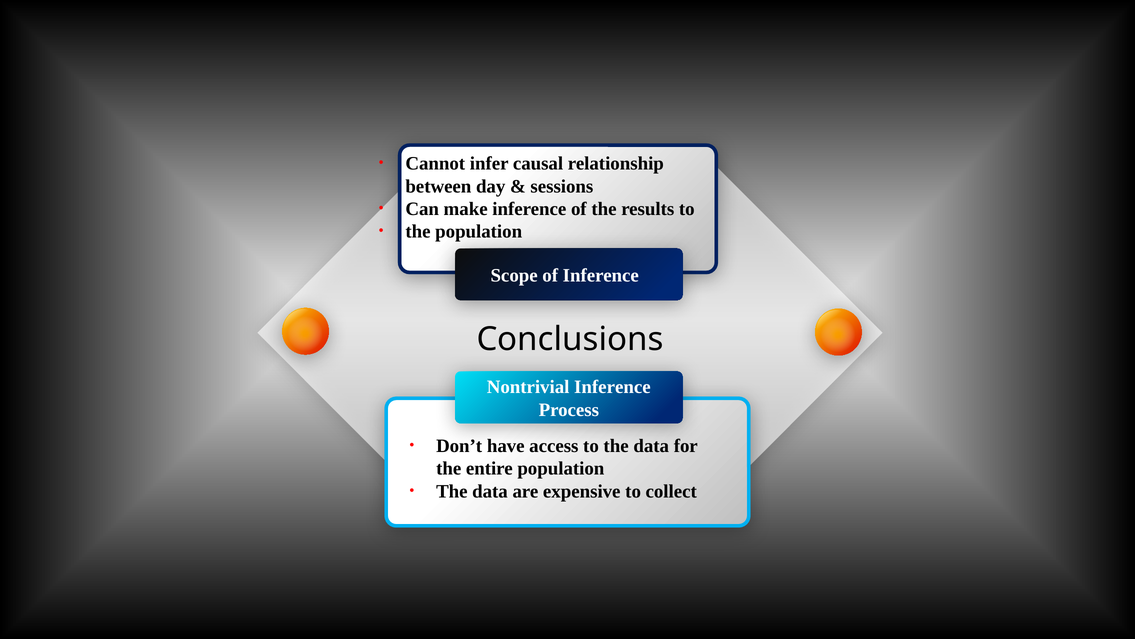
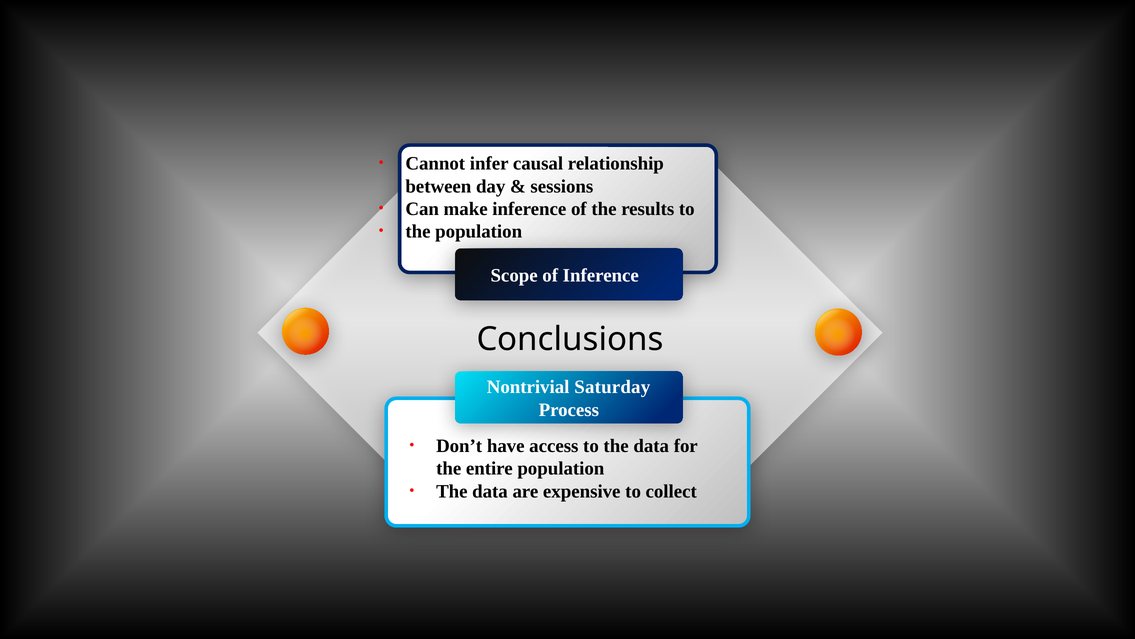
Nontrivial Inference: Inference -> Saturday
